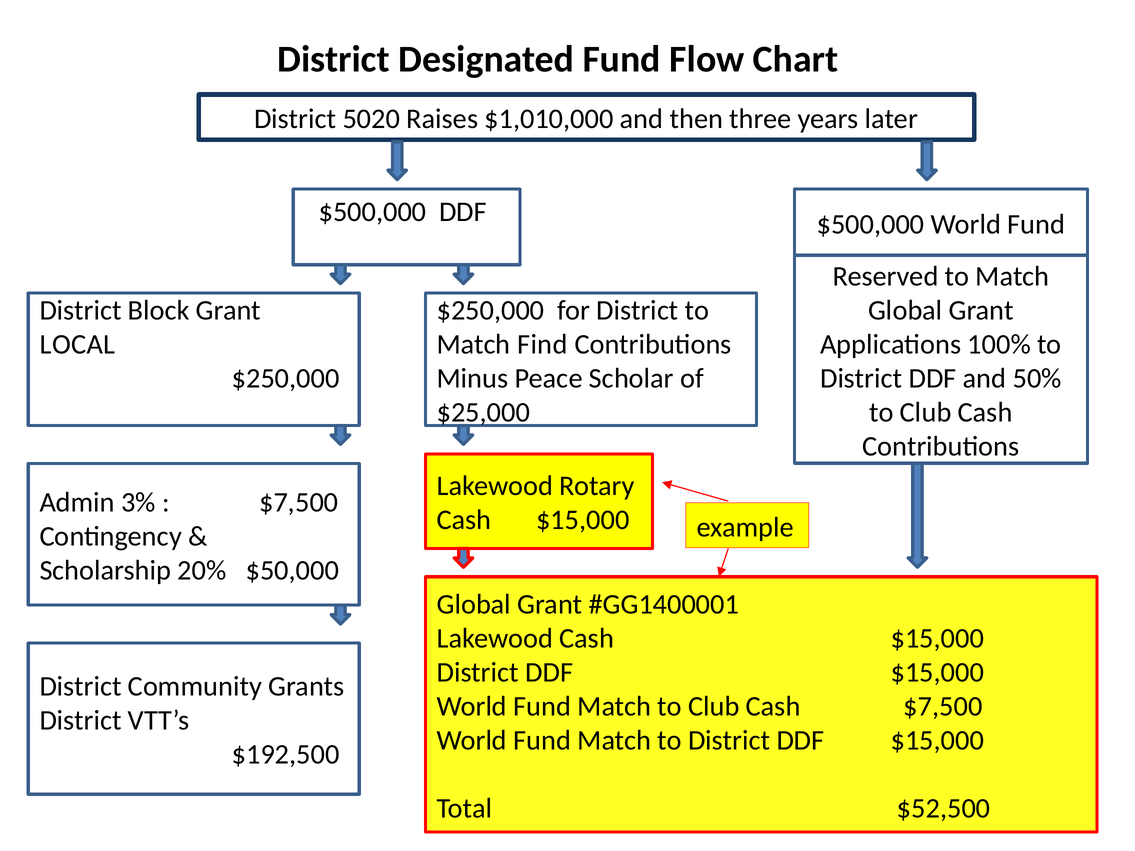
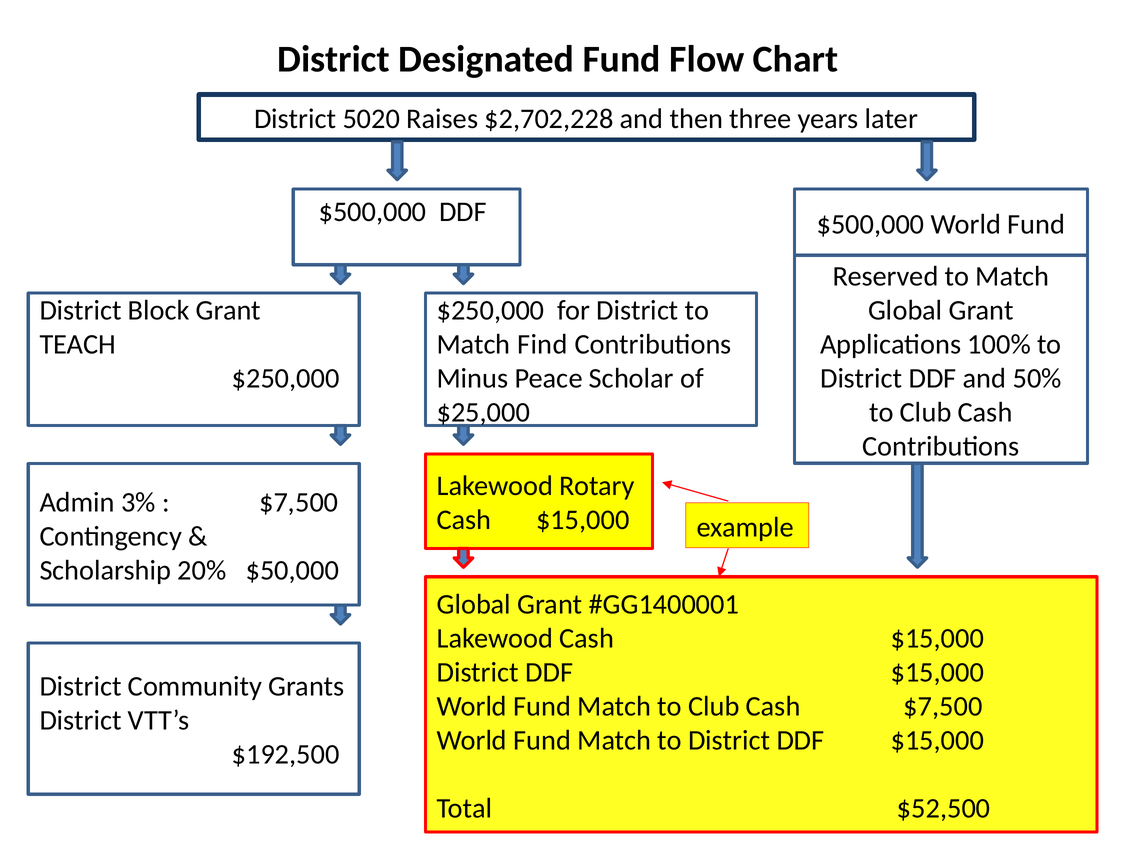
$1,010,000: $1,010,000 -> $2,702,228
LOCAL: LOCAL -> TEACH
